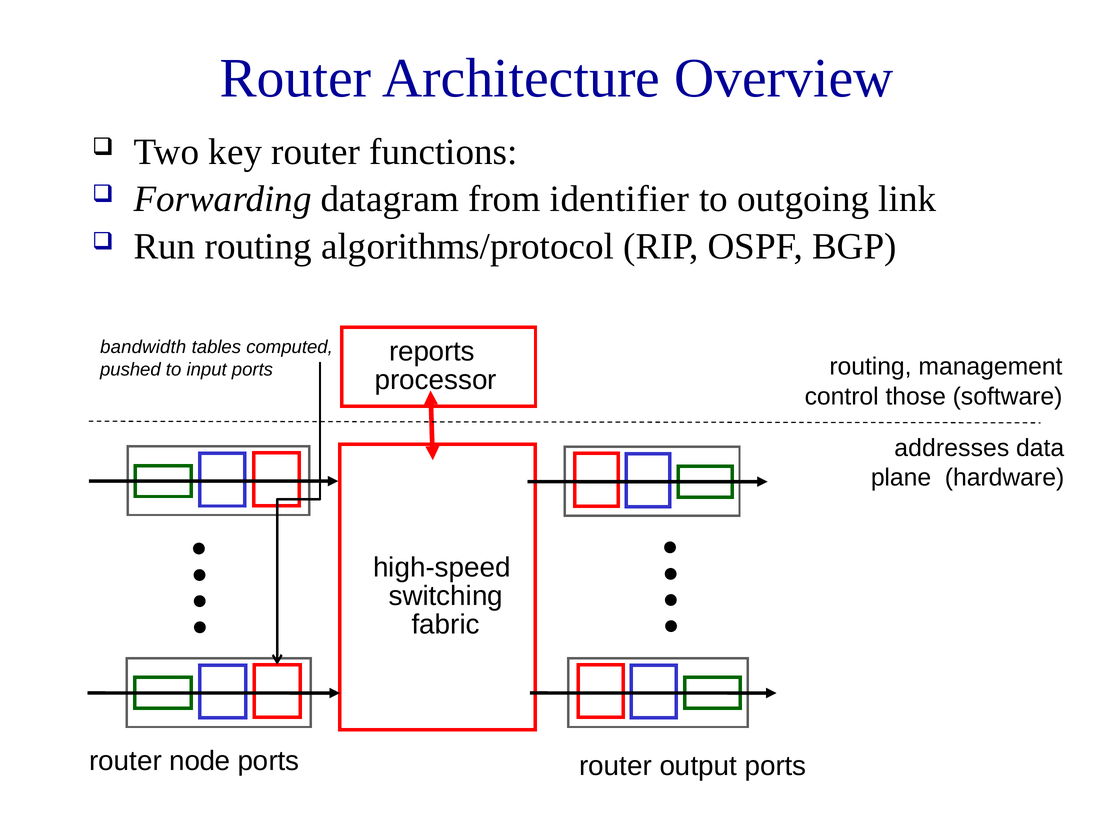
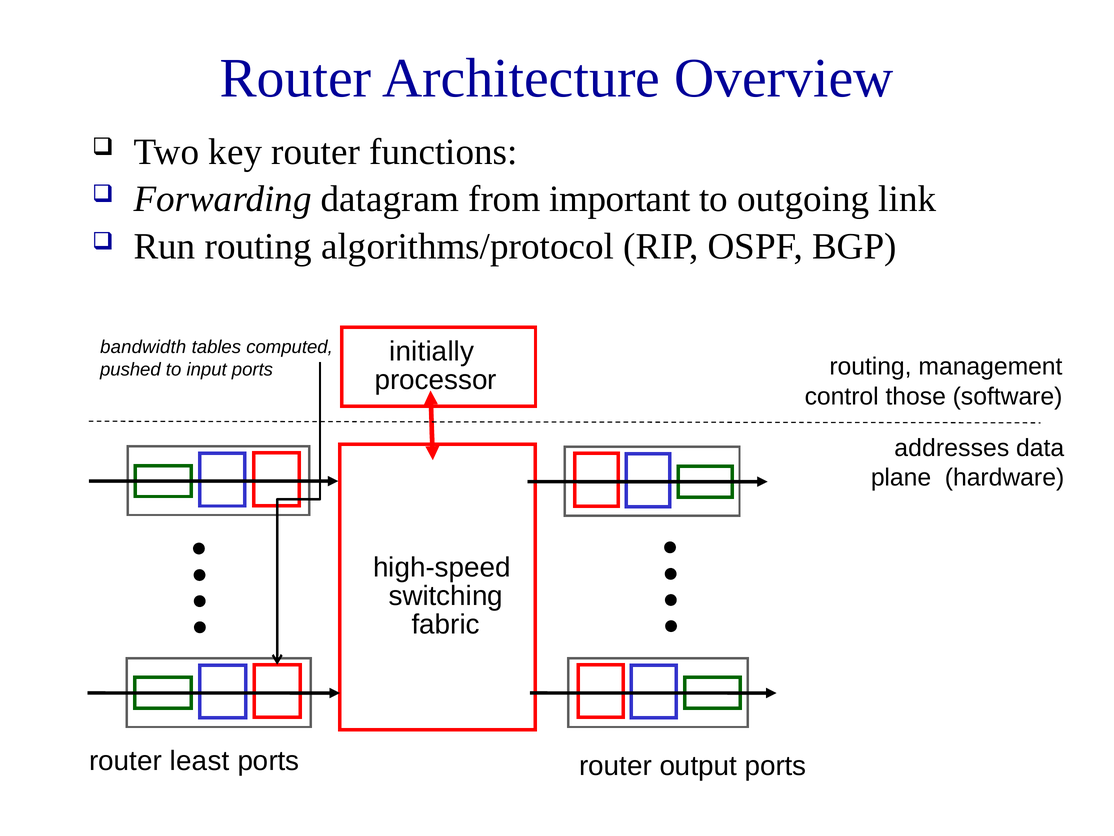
identifier: identifier -> important
reports: reports -> initially
node: node -> least
